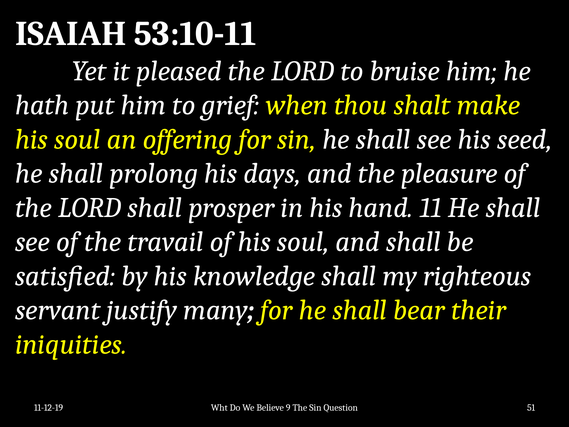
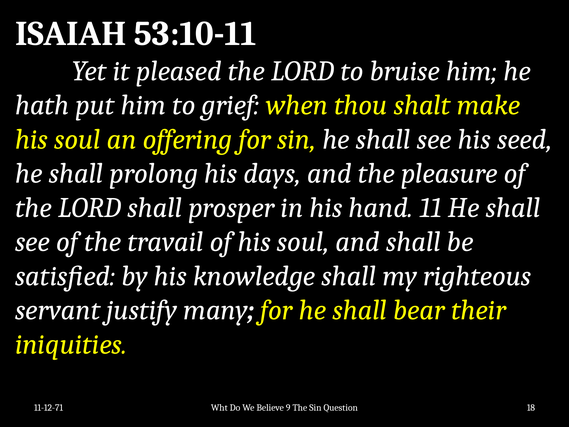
11-12-19: 11-12-19 -> 11-12-71
51: 51 -> 18
